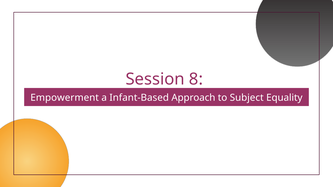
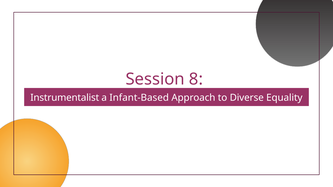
Empowerment: Empowerment -> Instrumentalist
Subject: Subject -> Diverse
